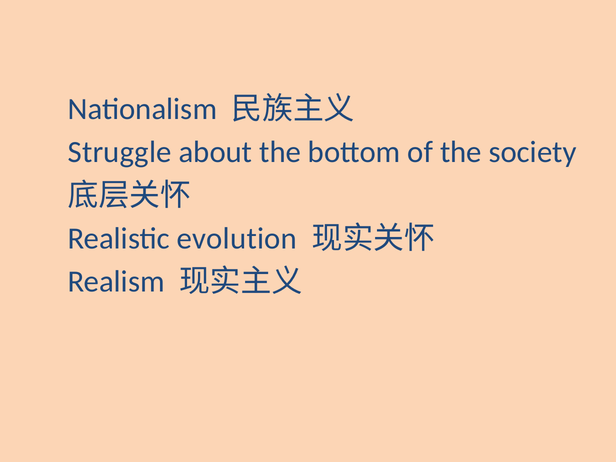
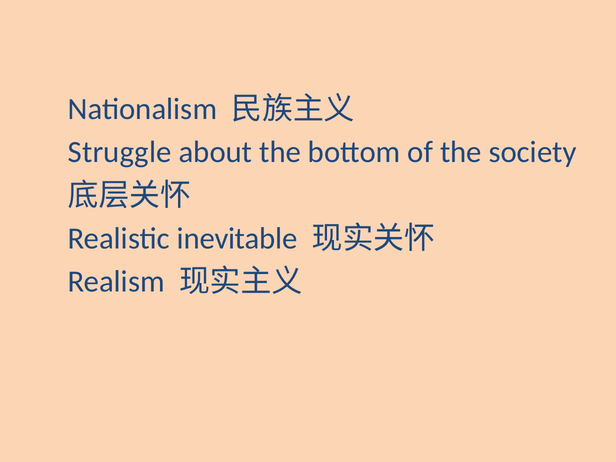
evolution: evolution -> inevitable
